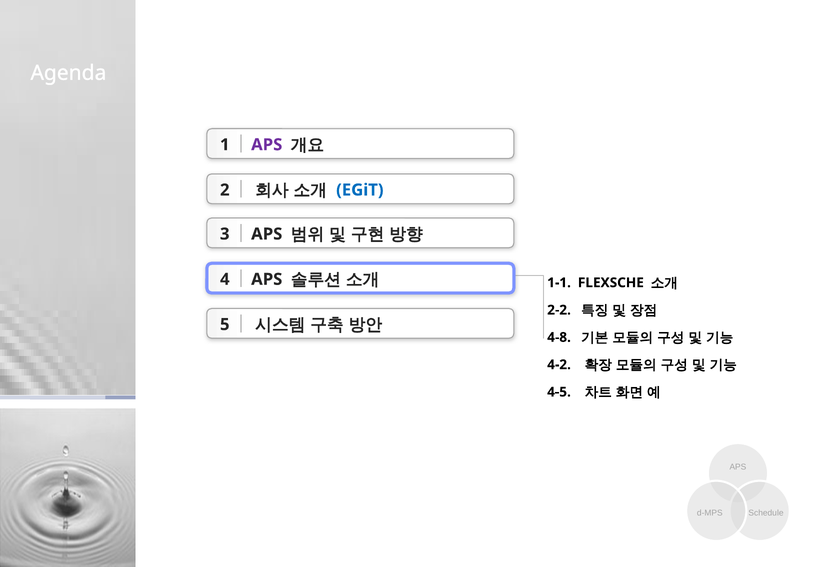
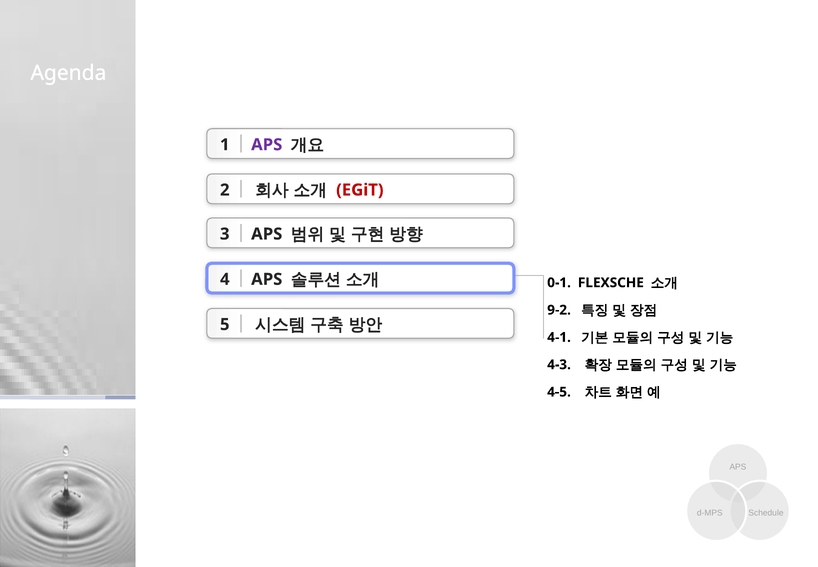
EGiT colour: blue -> red
1-1: 1-1 -> 0-1
2-2: 2-2 -> 9-2
4-8: 4-8 -> 4-1
4-2: 4-2 -> 4-3
